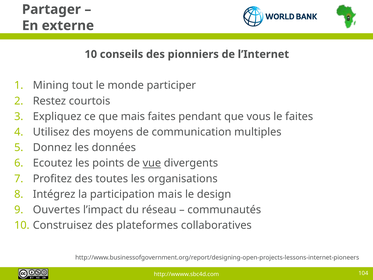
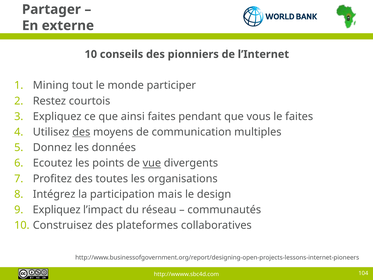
que mais: mais -> ainsi
des at (81, 132) underline: none -> present
Ouvertes at (57, 210): Ouvertes -> Expliquez
